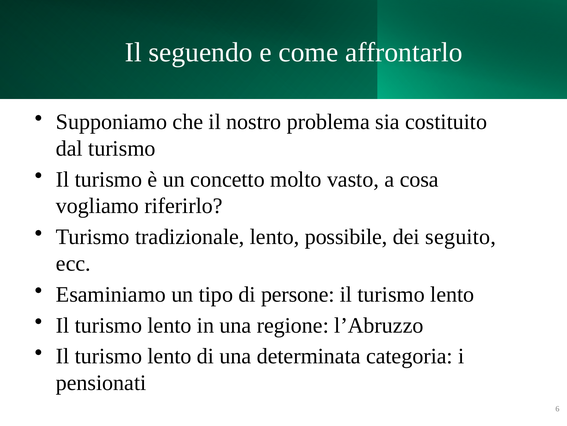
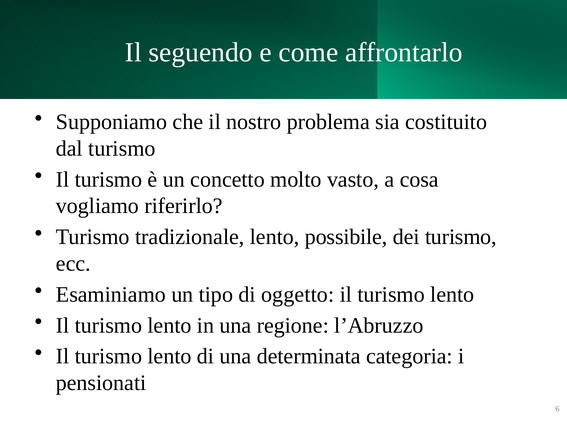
dei seguito: seguito -> turismo
persone: persone -> oggetto
